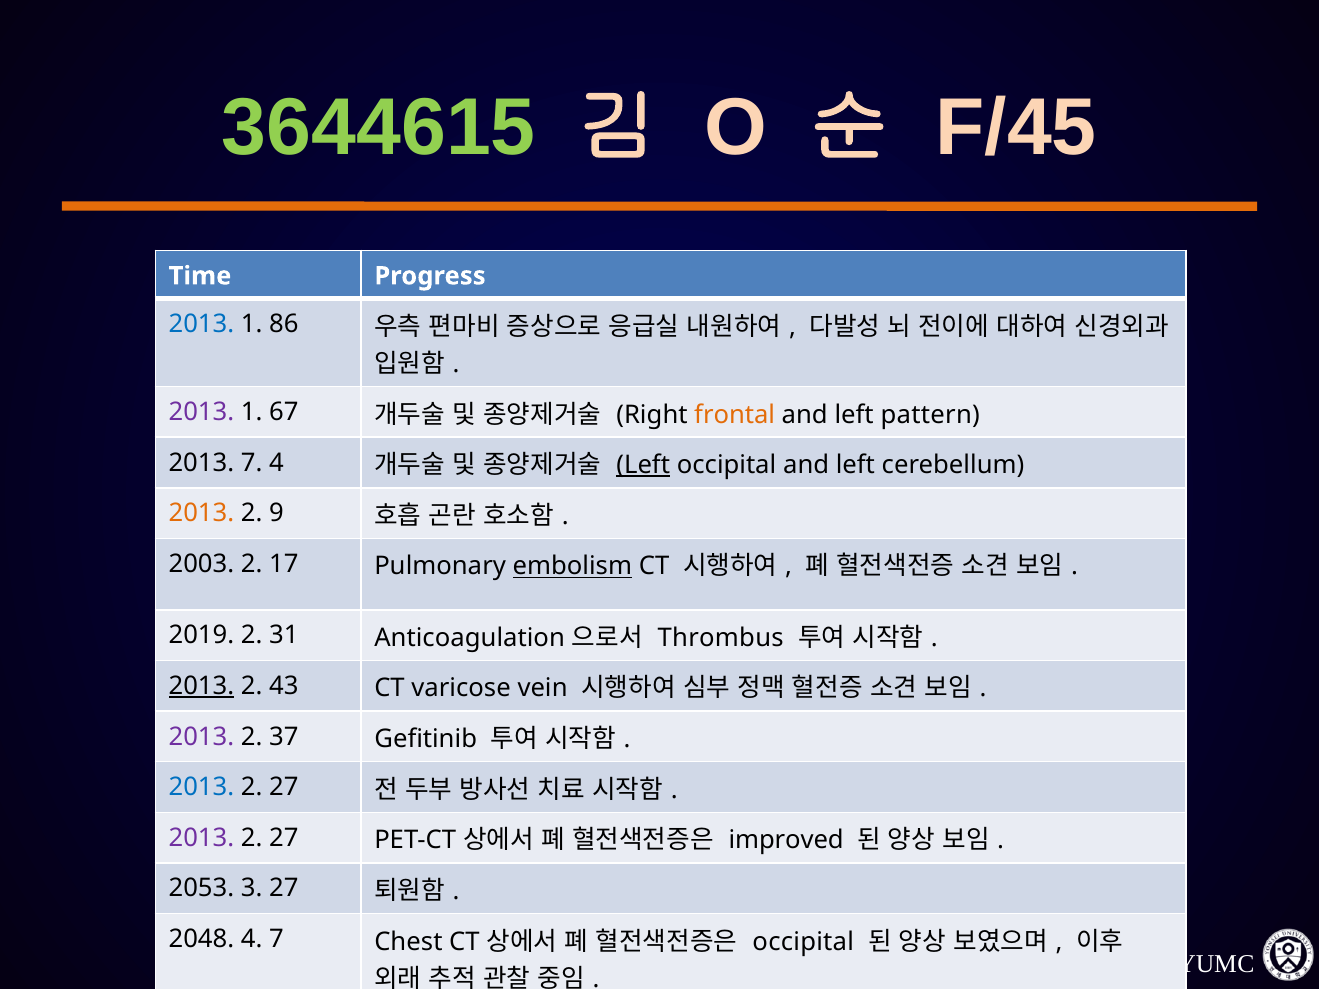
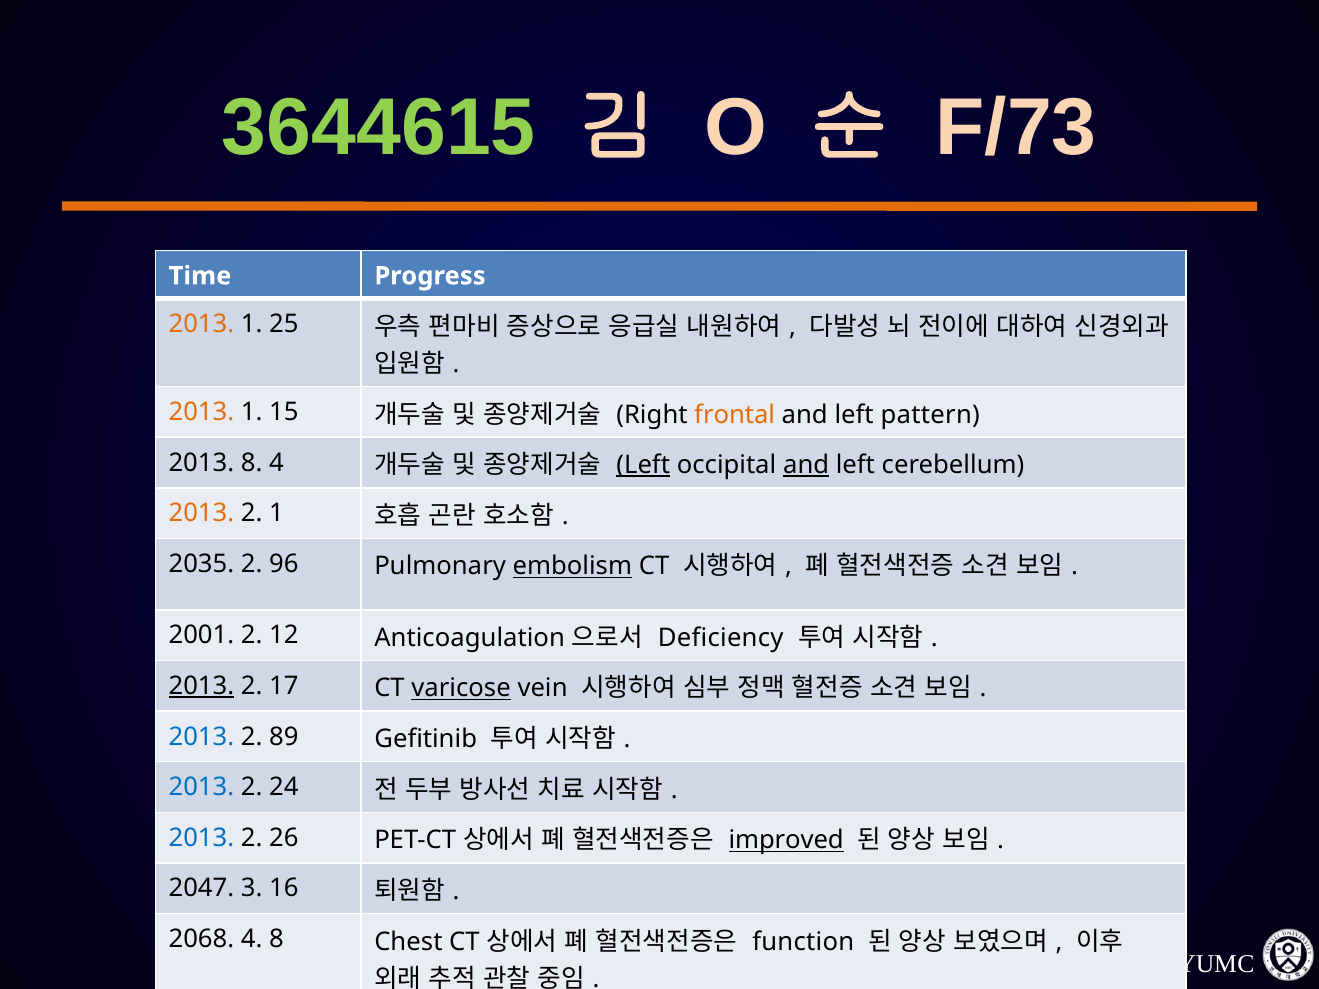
F/45: F/45 -> F/73
2013 at (201, 324) colour: blue -> orange
86: 86 -> 25
2013 at (201, 412) colour: purple -> orange
67: 67 -> 15
2013 7: 7 -> 8
and at (806, 465) underline: none -> present
2 9: 9 -> 1
2003: 2003 -> 2035
17: 17 -> 96
2019: 2019 -> 2001
31: 31 -> 12
Thrombus: Thrombus -> Deficiency
43: 43 -> 17
varicose underline: none -> present
2013 at (201, 737) colour: purple -> blue
37: 37 -> 89
27 at (284, 787): 27 -> 24
2013 at (201, 838) colour: purple -> blue
27 at (284, 838): 27 -> 26
improved underline: none -> present
2053: 2053 -> 2047
3 27: 27 -> 16
2048: 2048 -> 2068
4 7: 7 -> 8
occipital at (803, 942): occipital -> function
